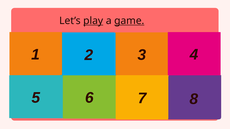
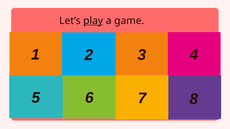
game underline: present -> none
